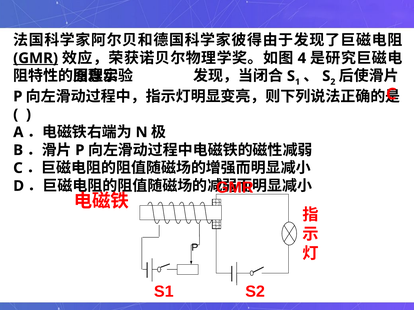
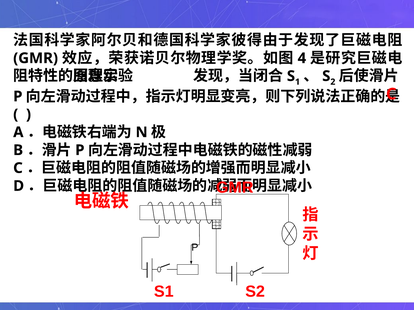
GMR at (36, 58) underline: present -> none
